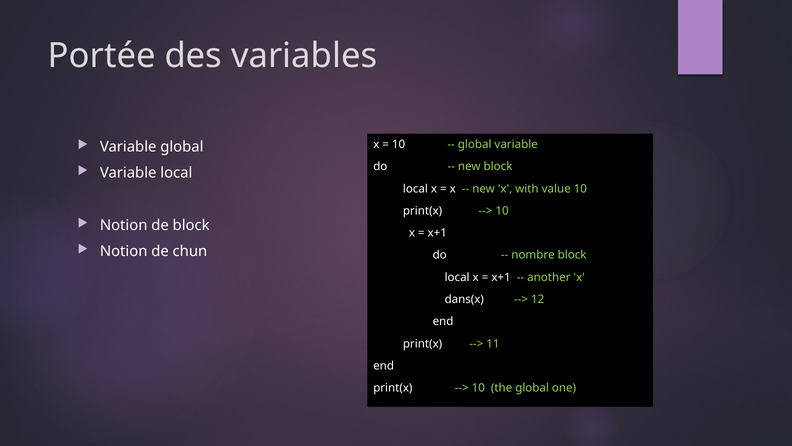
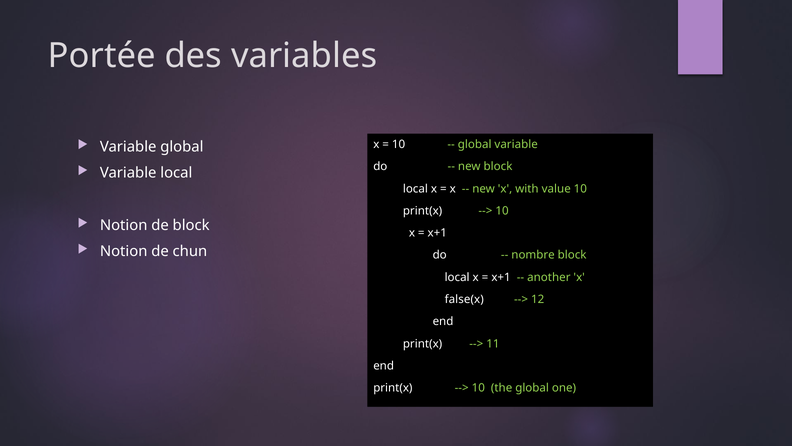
dans(x: dans(x -> false(x
